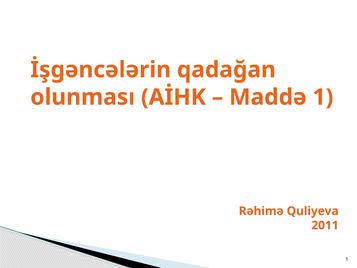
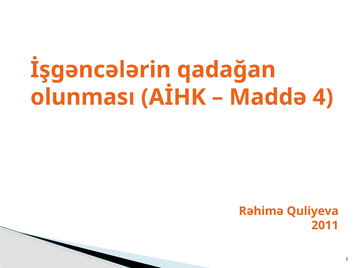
Maddə 1: 1 -> 4
